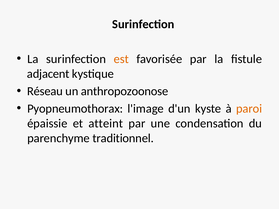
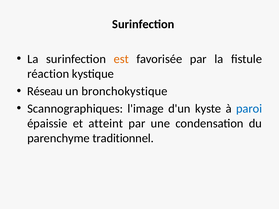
adjacent: adjacent -> réaction
anthropozoonose: anthropozoonose -> bronchokystique
Pyopneumothorax: Pyopneumothorax -> Scannographiques
paroi colour: orange -> blue
